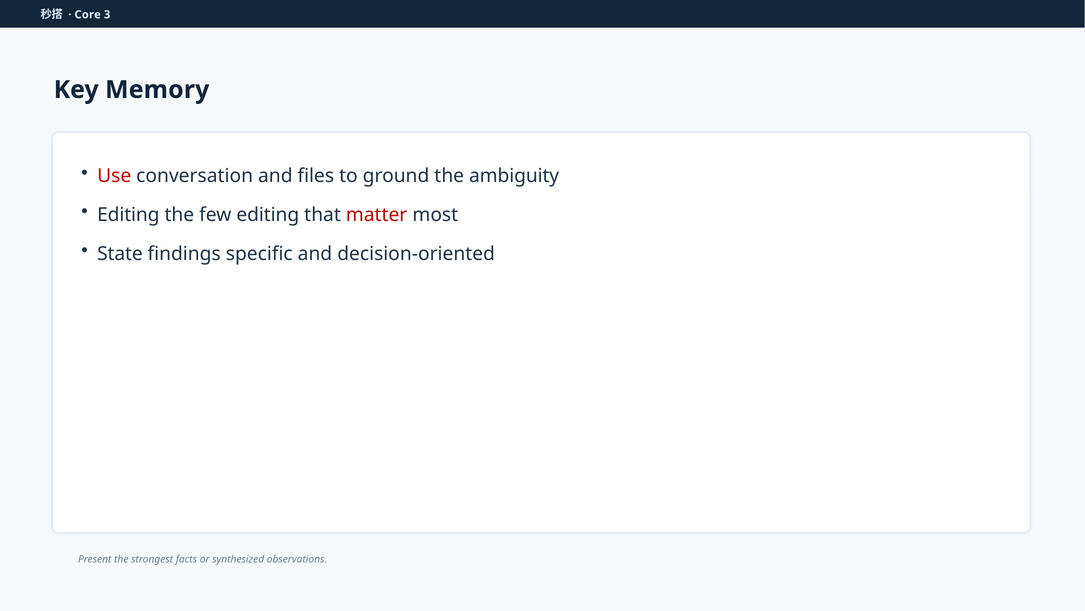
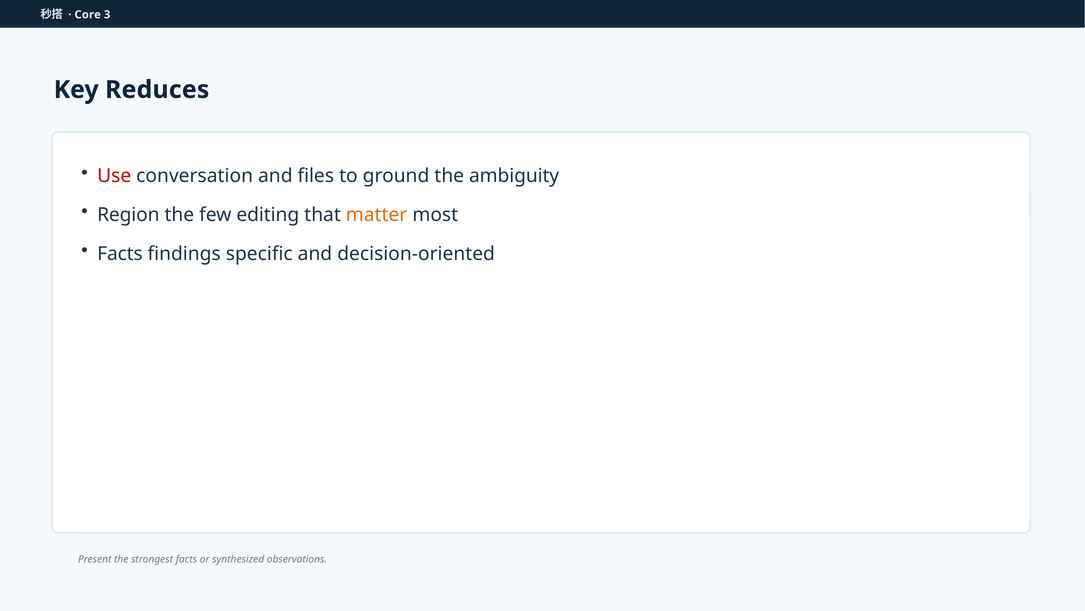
Memory: Memory -> Reduces
Editing at (128, 214): Editing -> Region
matter colour: red -> orange
State at (120, 253): State -> Facts
